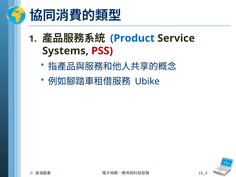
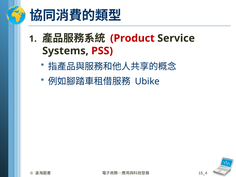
Product colour: blue -> red
